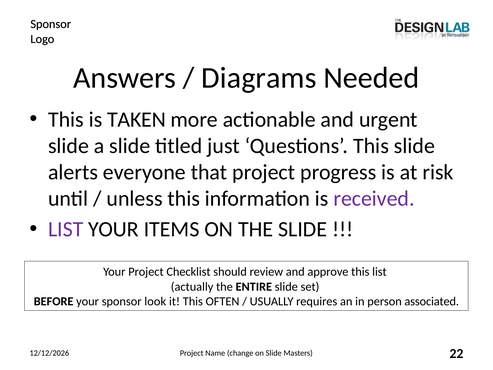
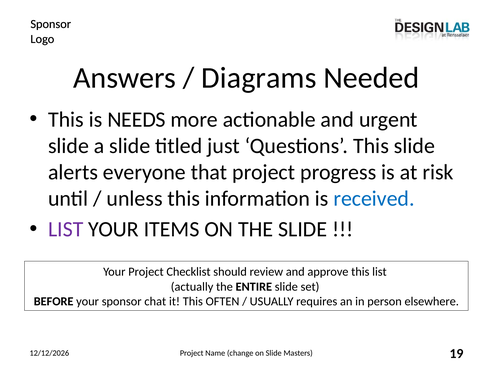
TAKEN: TAKEN -> NEEDS
received colour: purple -> blue
look: look -> chat
associated: associated -> elsewhere
22: 22 -> 19
